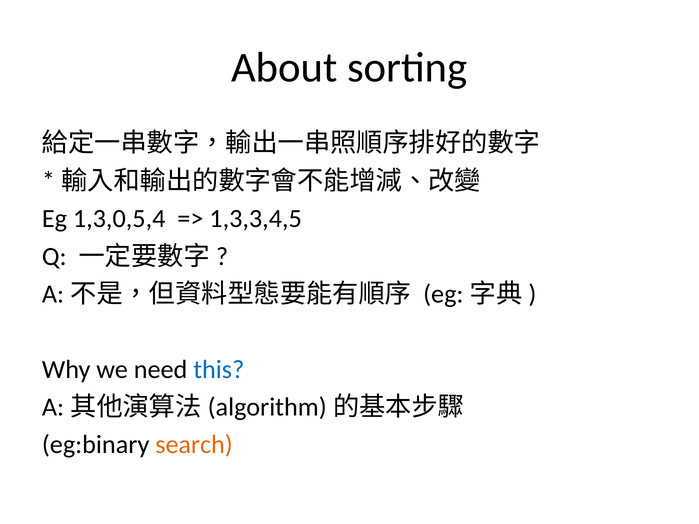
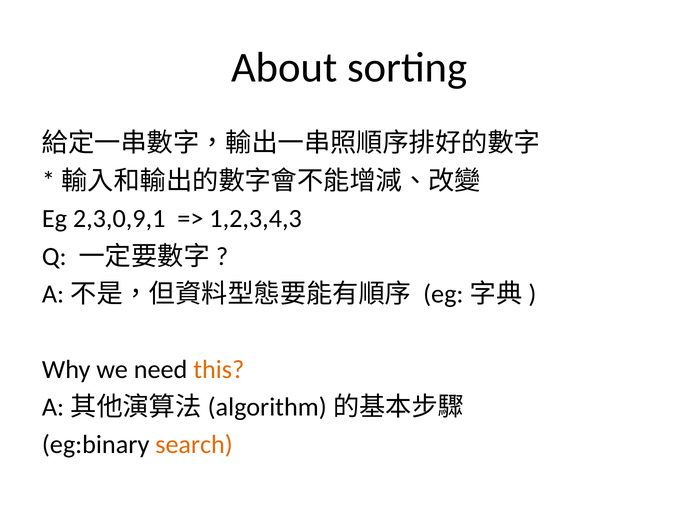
1,3,0,5,4: 1,3,0,5,4 -> 2,3,0,9,1
1,3,3,4,5: 1,3,3,4,5 -> 1,2,3,4,3
this colour: blue -> orange
